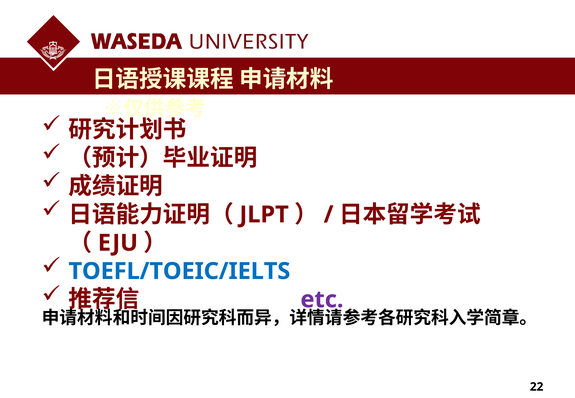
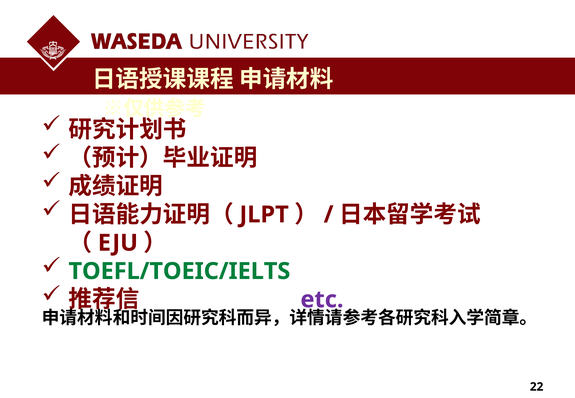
TOEFL/TOEIC/IELTS colour: blue -> green
